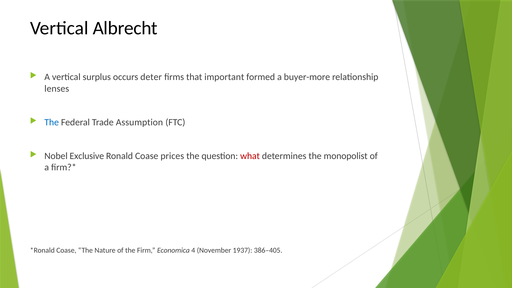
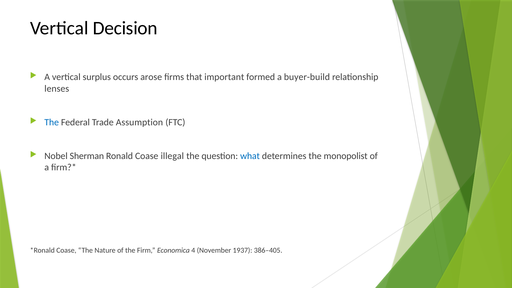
Albrecht: Albrecht -> Decision
deter: deter -> arose
buyer-more: buyer-more -> buyer-build
Exclusive: Exclusive -> Sherman
prices: prices -> illegal
what colour: red -> blue
